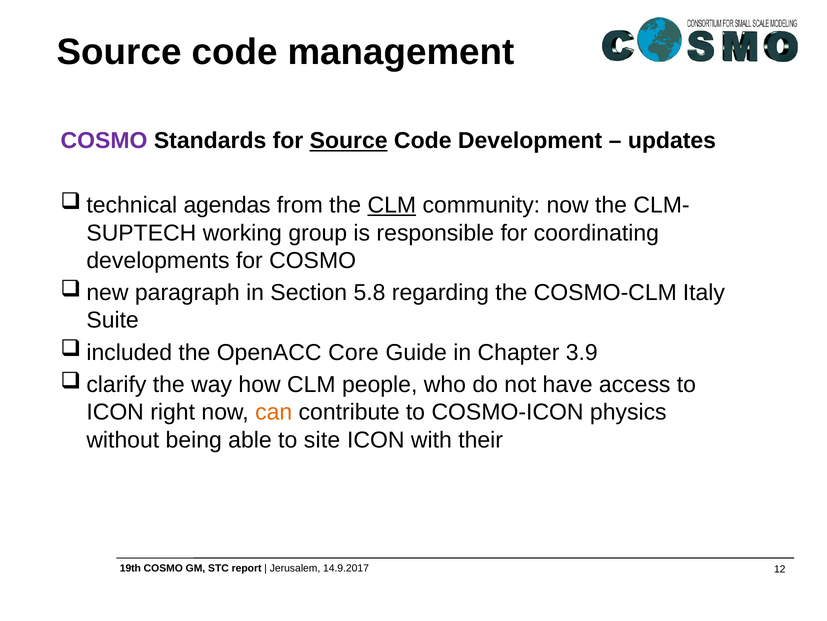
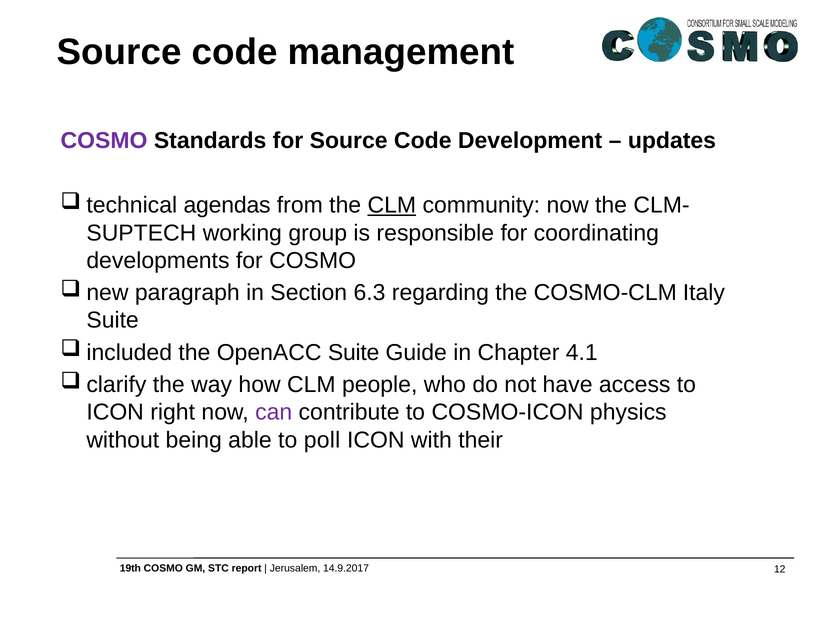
Source at (349, 141) underline: present -> none
5.8: 5.8 -> 6.3
OpenACC Core: Core -> Suite
3.9: 3.9 -> 4.1
can colour: orange -> purple
site: site -> poll
